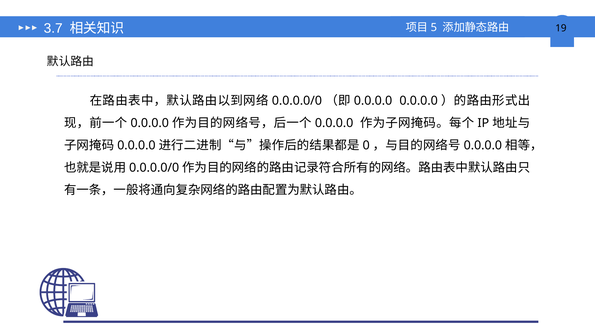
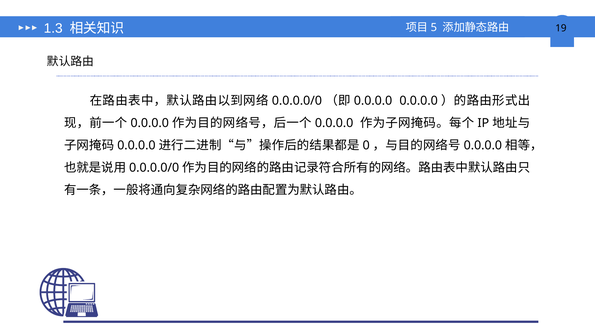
3.7: 3.7 -> 1.3
